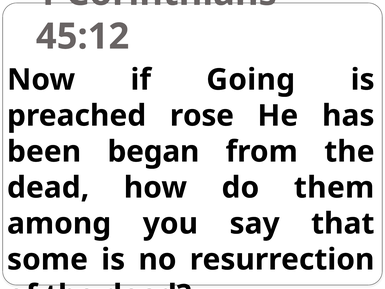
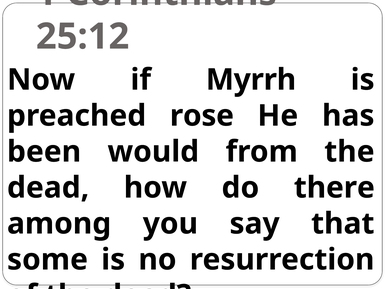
45:12: 45:12 -> 25:12
Going: Going -> Myrrh
began: began -> would
them: them -> there
